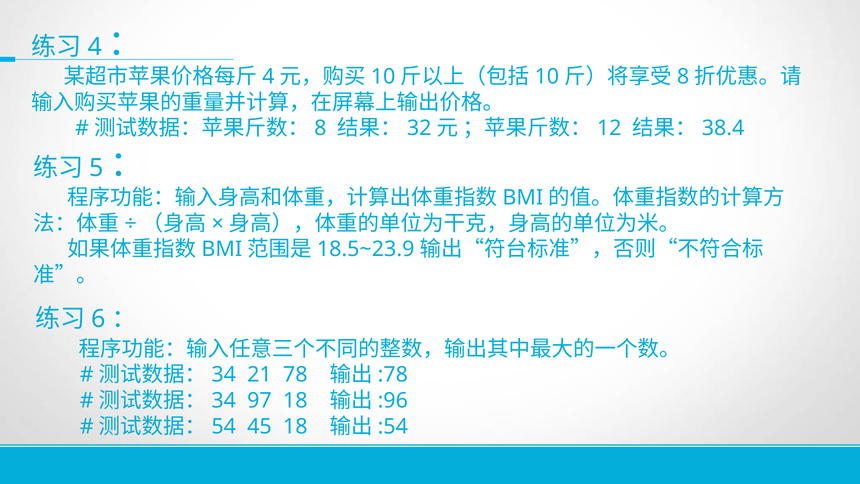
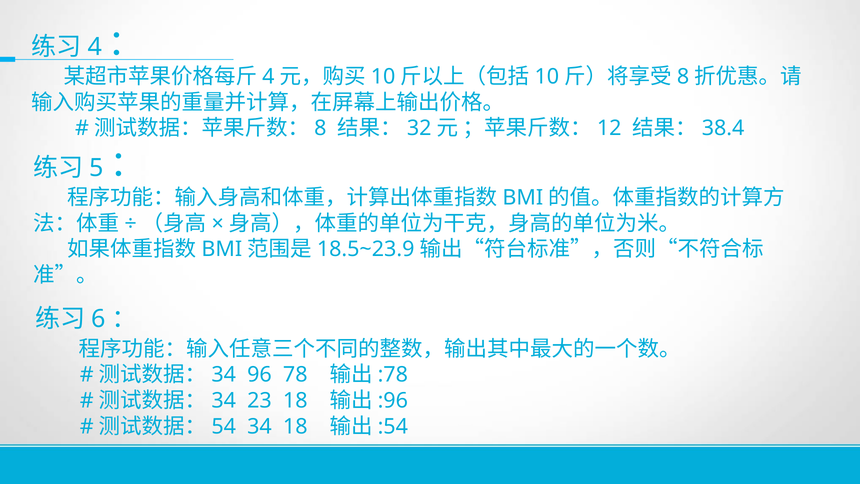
21: 21 -> 96
97: 97 -> 23
45 at (259, 426): 45 -> 34
